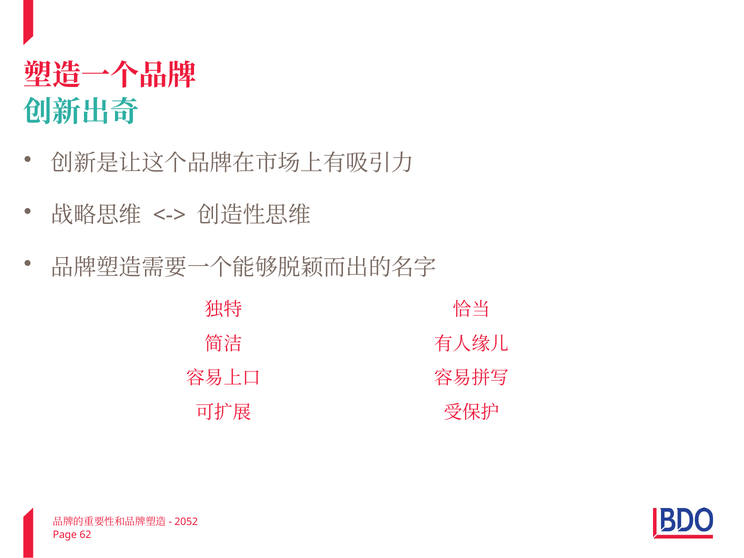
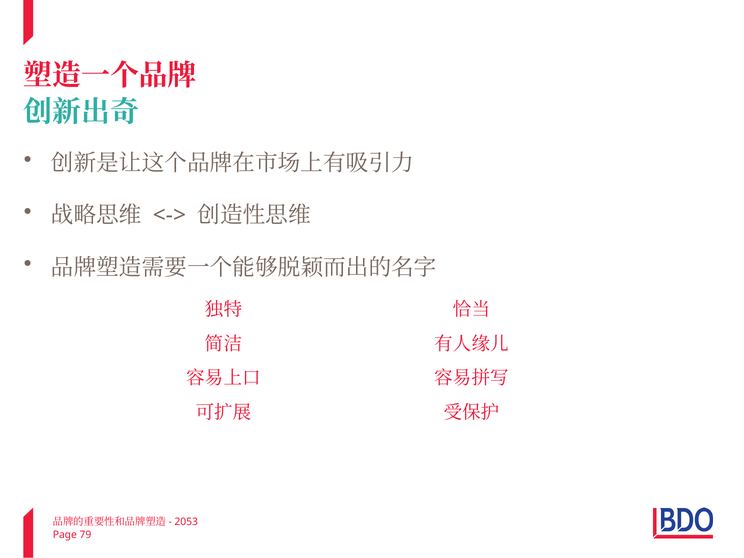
2052: 2052 -> 2053
62: 62 -> 79
